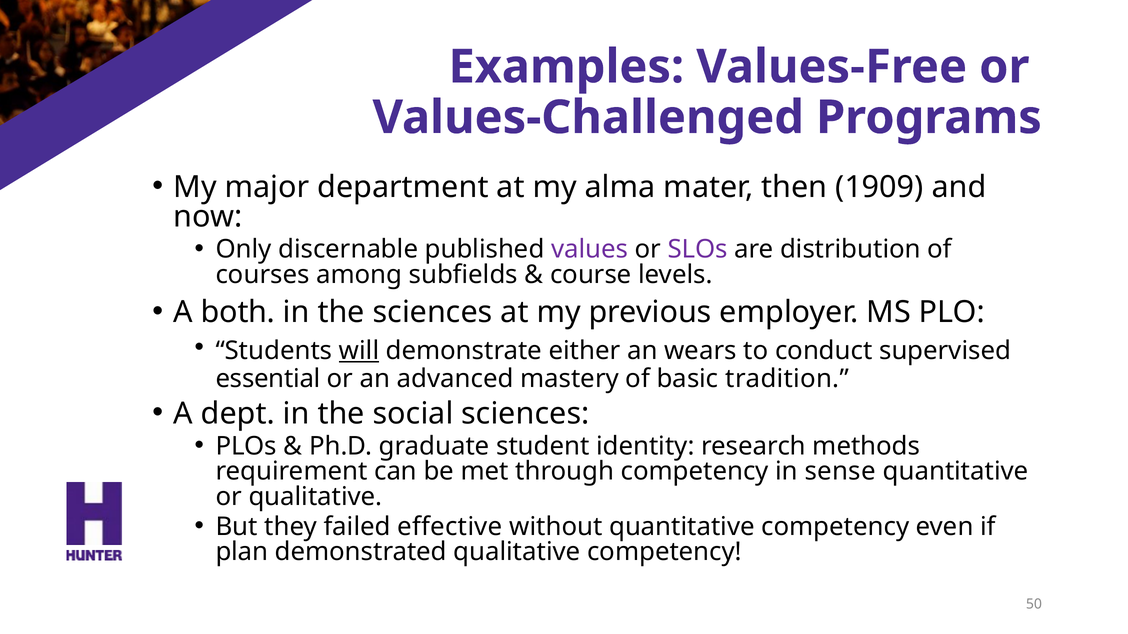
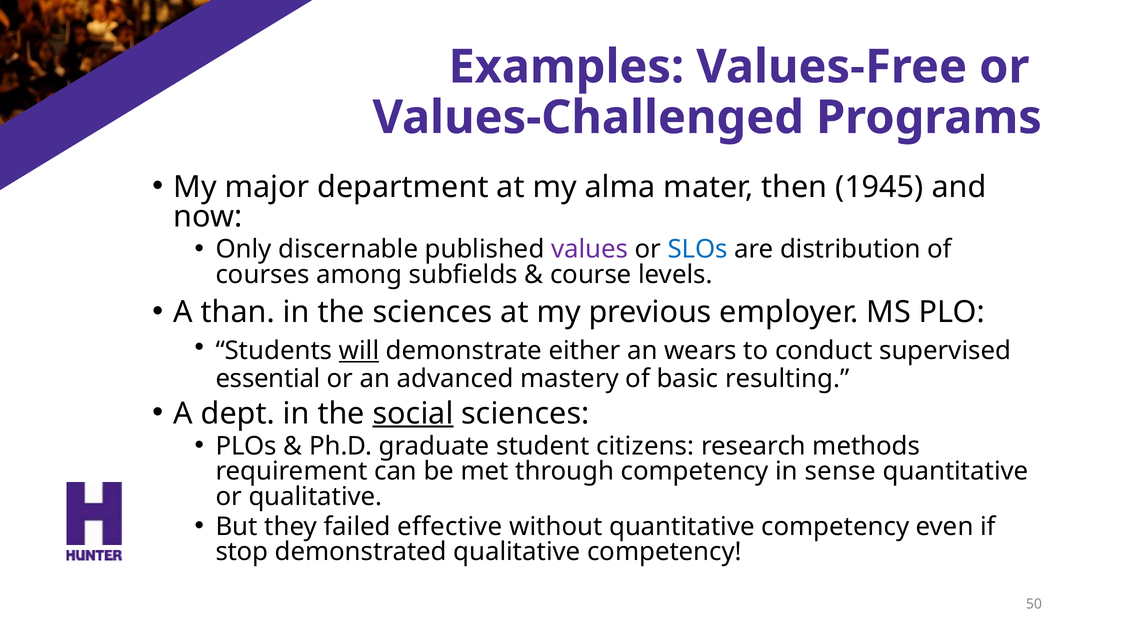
1909: 1909 -> 1945
SLOs colour: purple -> blue
both: both -> than
tradition: tradition -> resulting
social underline: none -> present
identity: identity -> citizens
plan: plan -> stop
